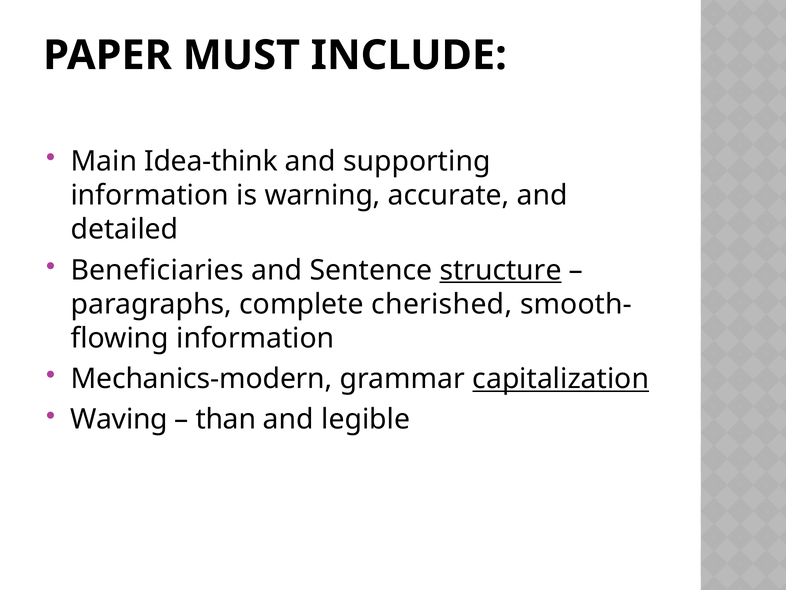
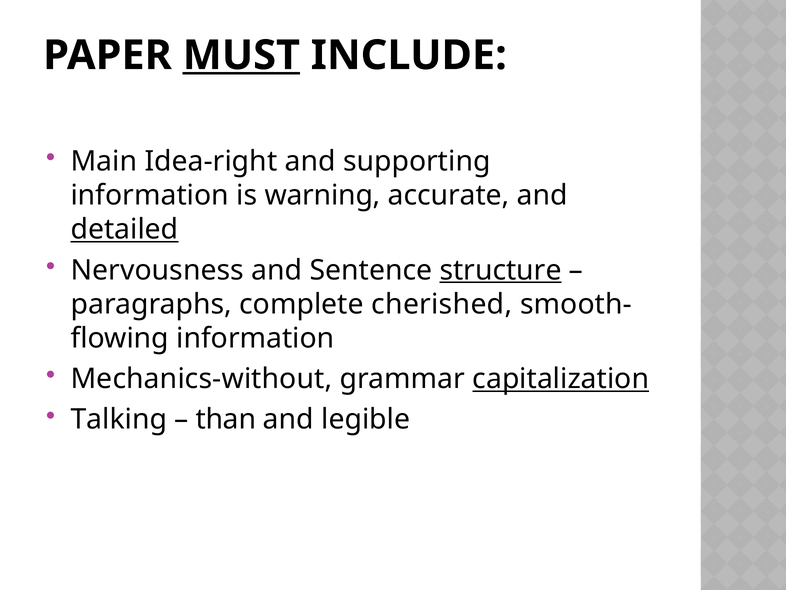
MUST underline: none -> present
Idea-think: Idea-think -> Idea-right
detailed underline: none -> present
Beneficiaries: Beneficiaries -> Nervousness
Mechanics-modern: Mechanics-modern -> Mechanics-without
Waving: Waving -> Talking
